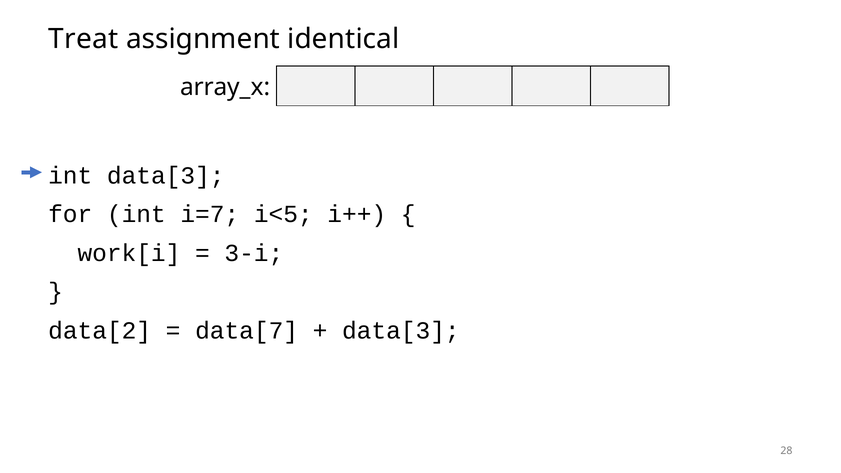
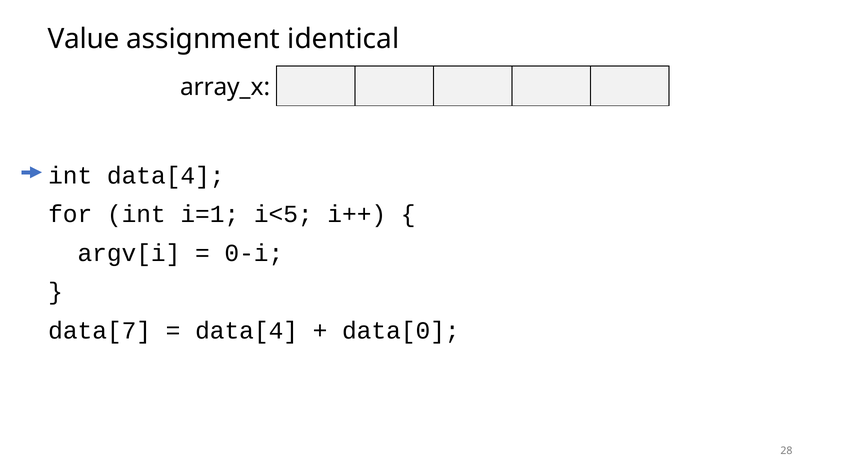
Treat: Treat -> Value
int data[3: data[3 -> data[4
i=7: i=7 -> i=1
work[i: work[i -> argv[i
3-i: 3-i -> 0-i
data[2: data[2 -> data[7
data[7 at (247, 331): data[7 -> data[4
data[3 at (401, 331): data[3 -> data[0
